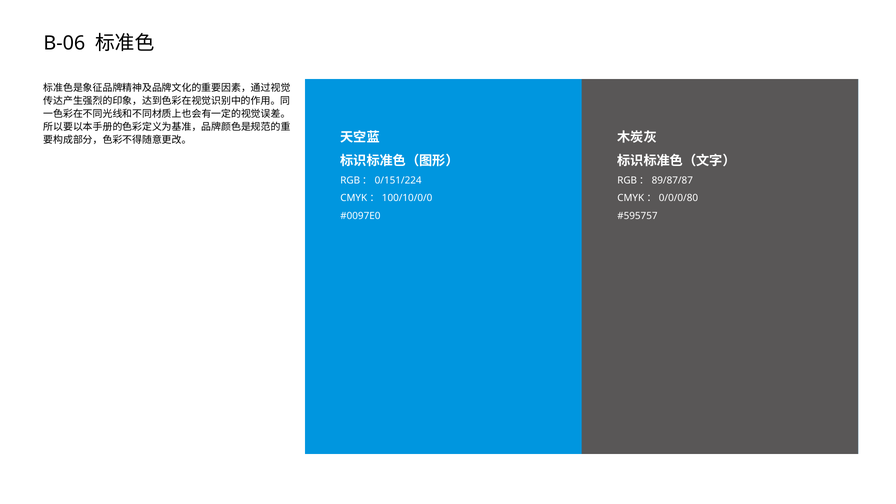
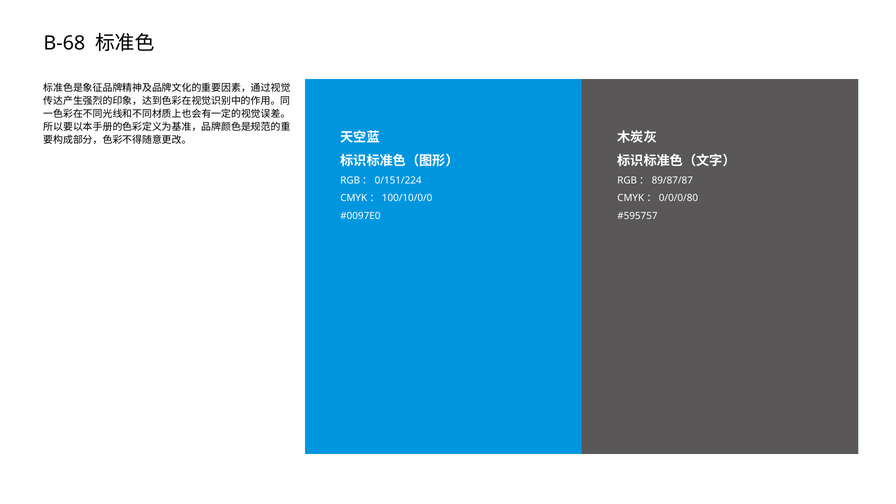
B-06: B-06 -> B-68
